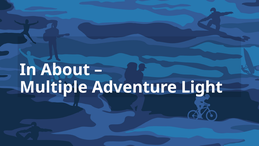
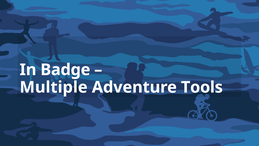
About: About -> Badge
Light: Light -> Tools
